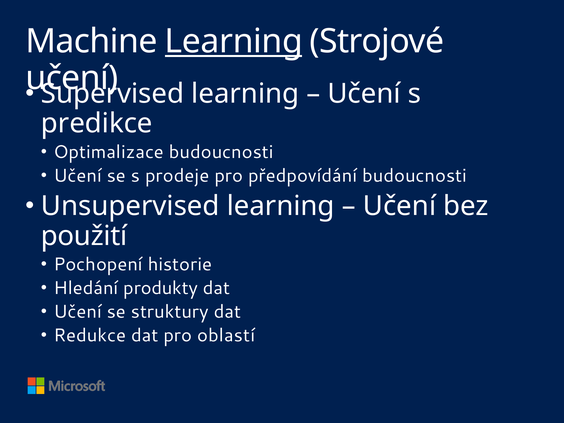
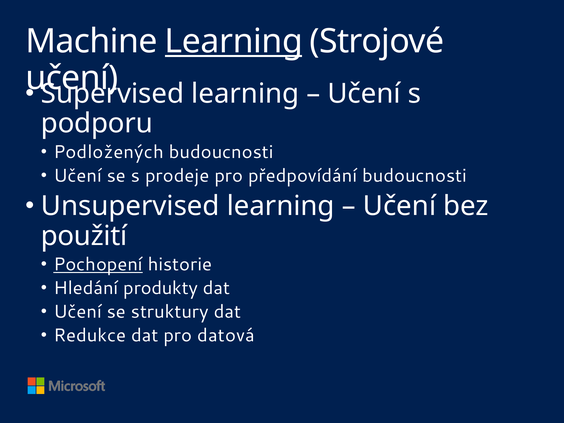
predikce: predikce -> podporu
Optimalizace: Optimalizace -> Podložených
Pochopení underline: none -> present
oblastí: oblastí -> datová
